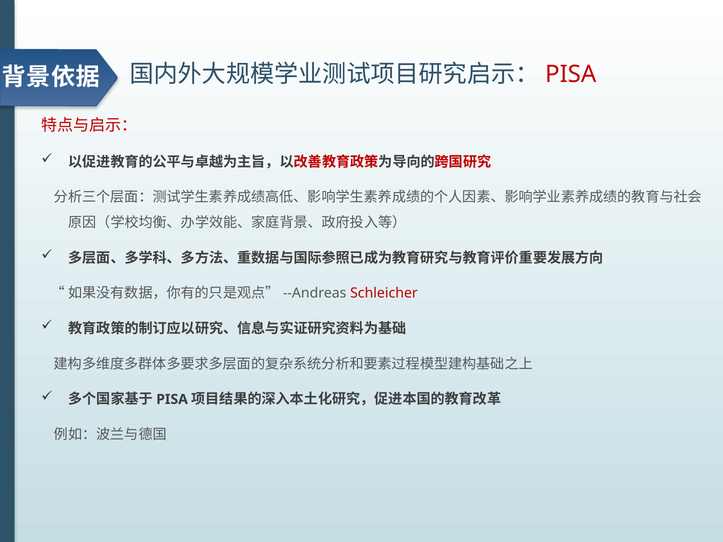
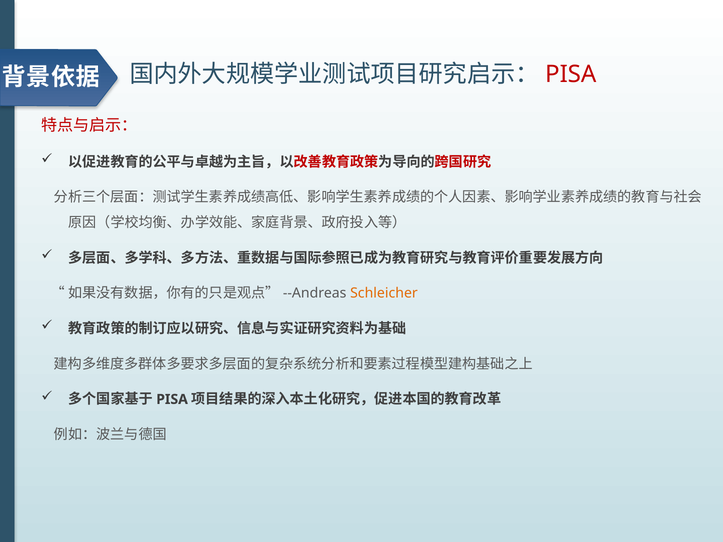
Schleicher colour: red -> orange
